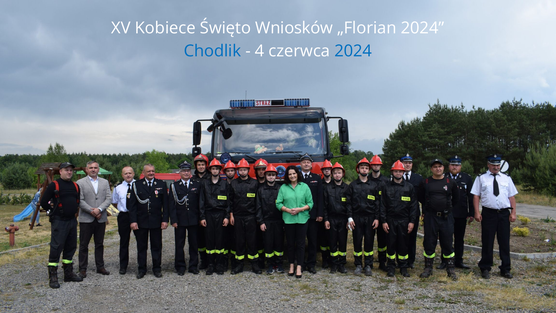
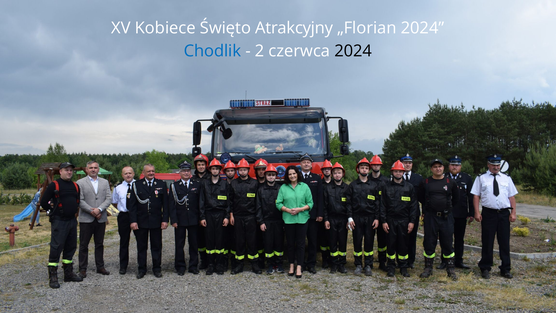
Wniosków: Wniosków -> Atrakcyjny
4: 4 -> 2
2024 at (353, 51) colour: blue -> black
